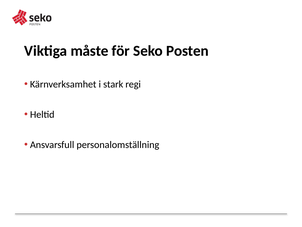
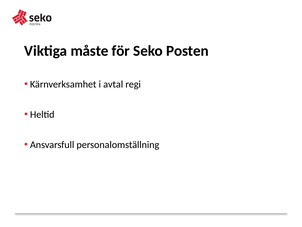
stark: stark -> avtal
